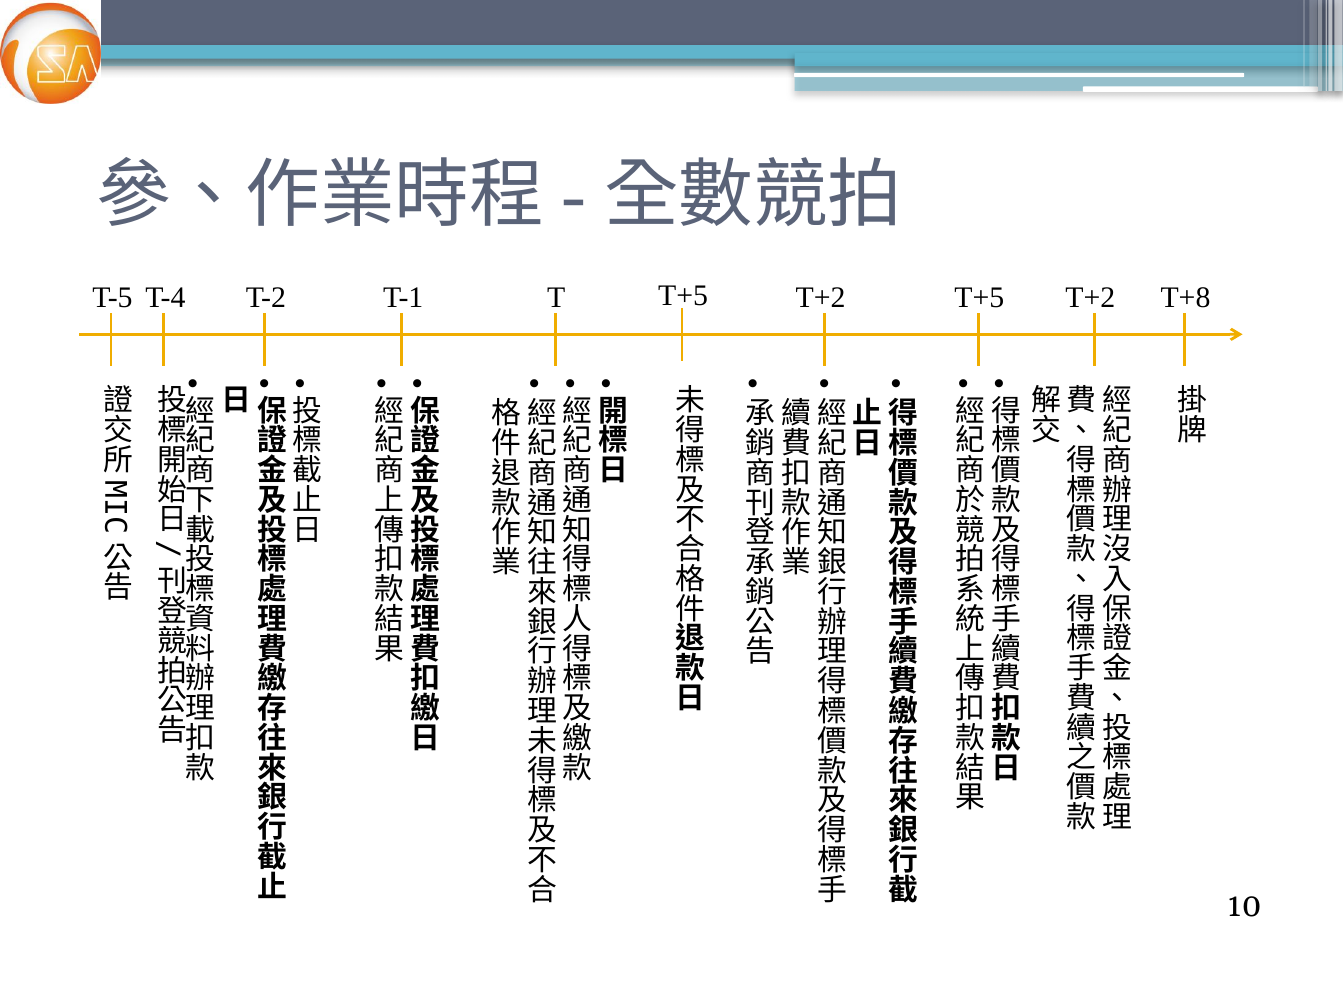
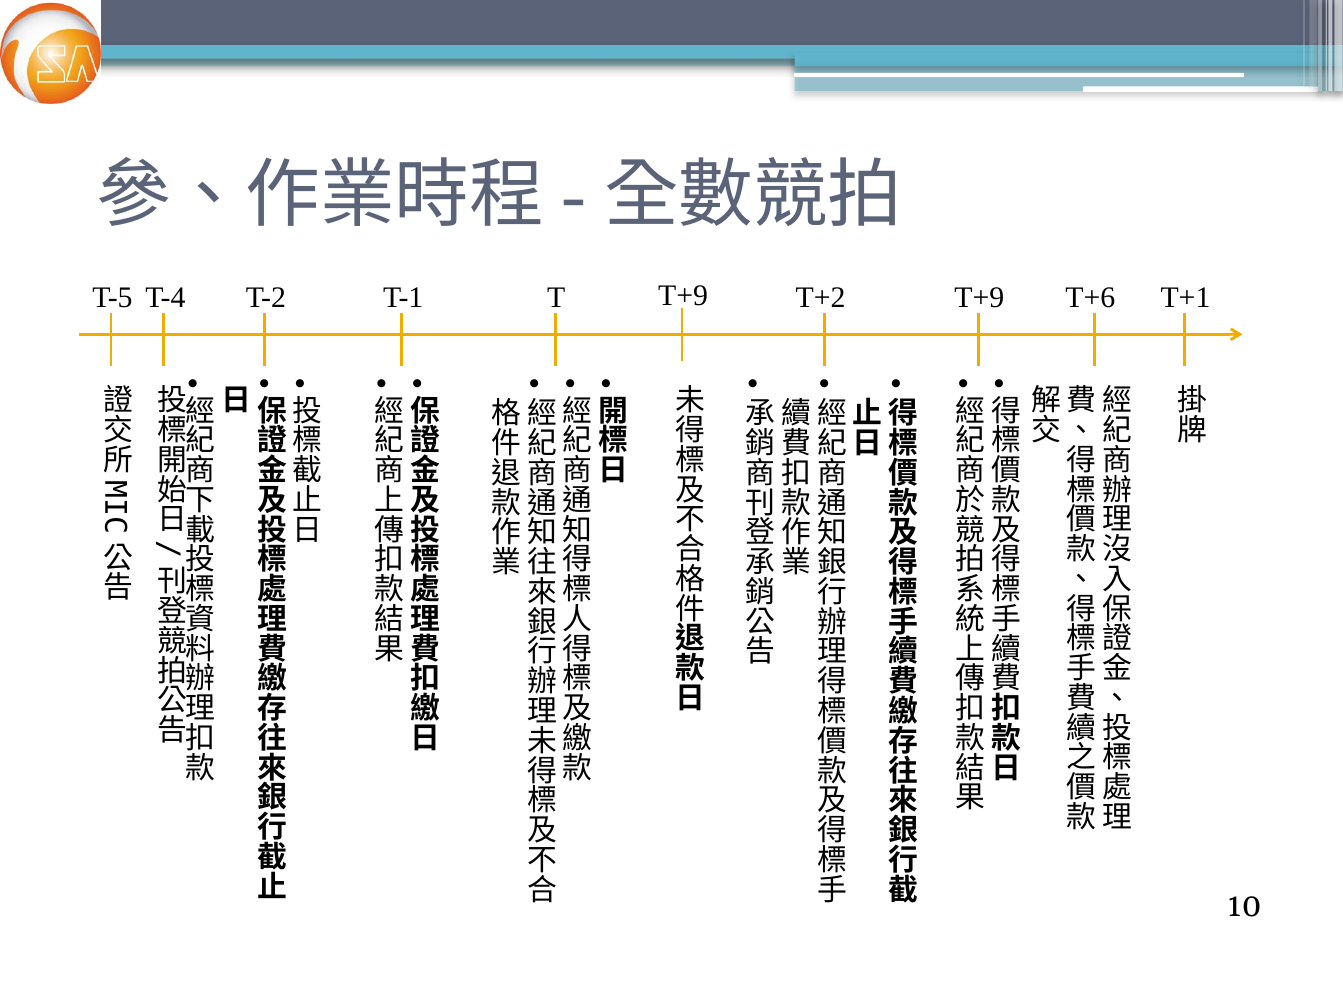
T T+5: T+5 -> T+9
T+5 at (979, 298): T+5 -> T+9
T+2 T+2: T+2 -> T+6
T+8: T+8 -> T+1
